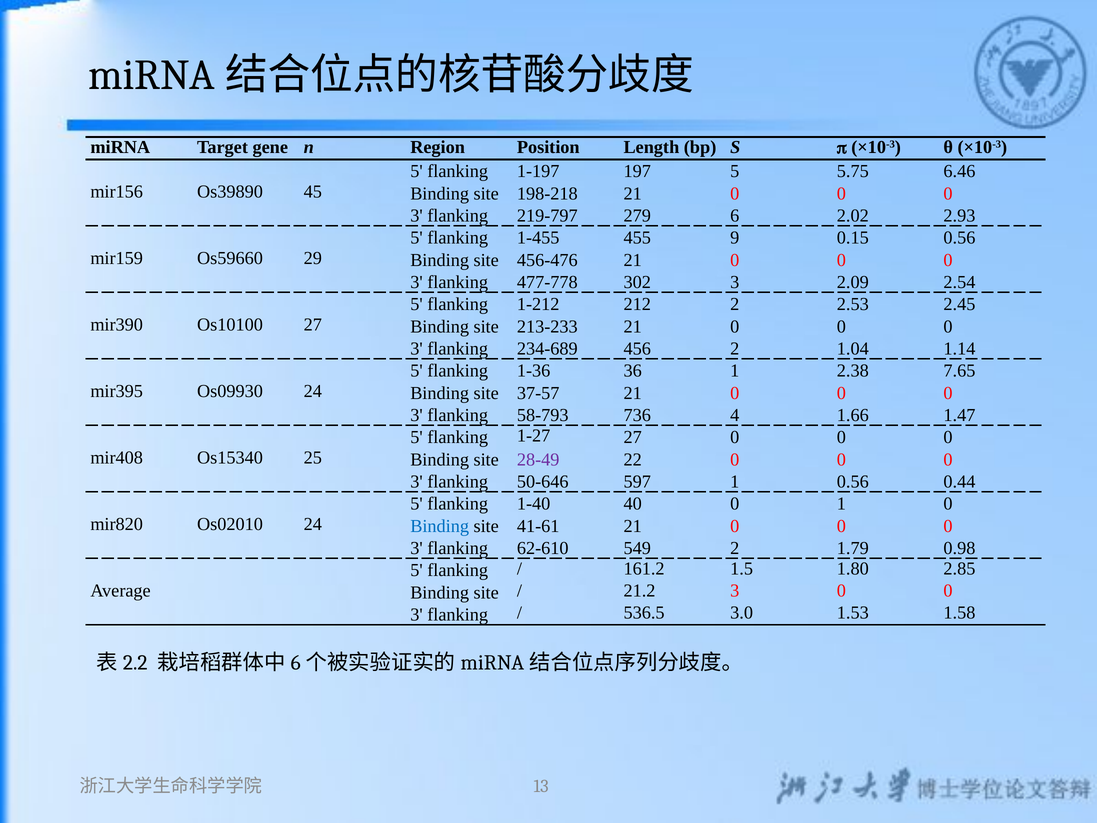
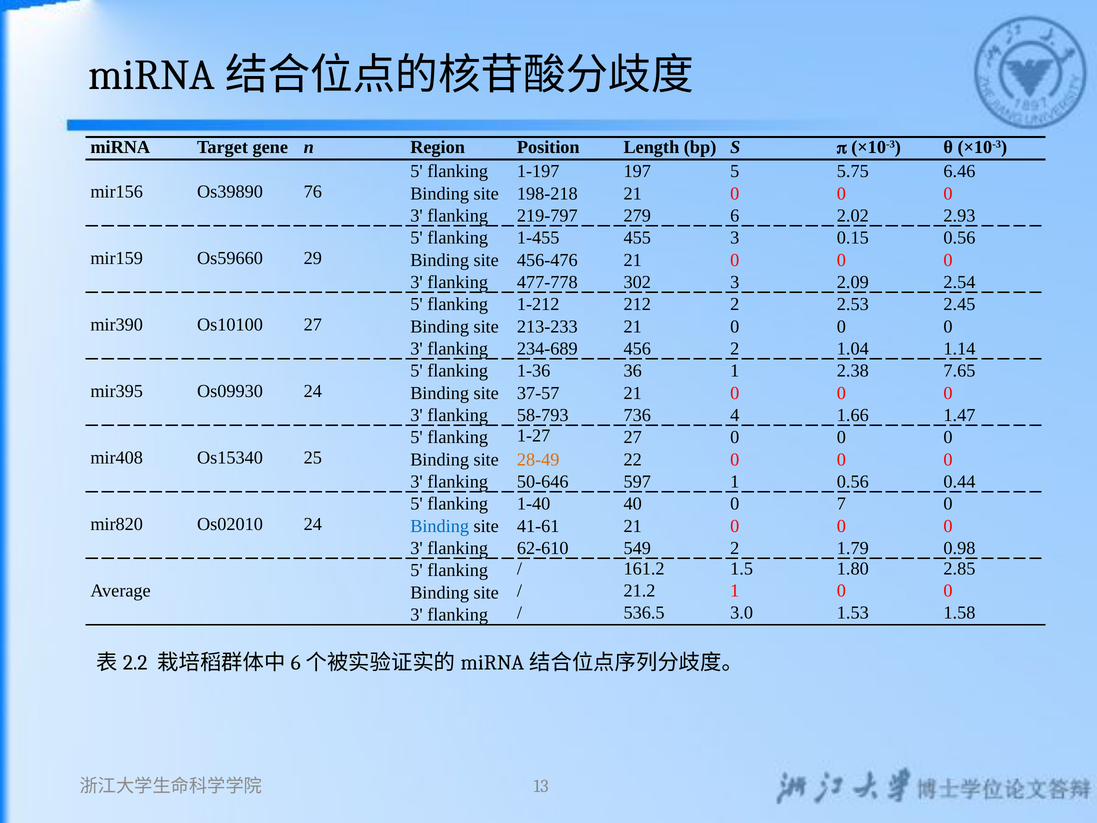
45: 45 -> 76
455 9: 9 -> 3
28-49 colour: purple -> orange
0 1: 1 -> 7
21.2 3: 3 -> 1
